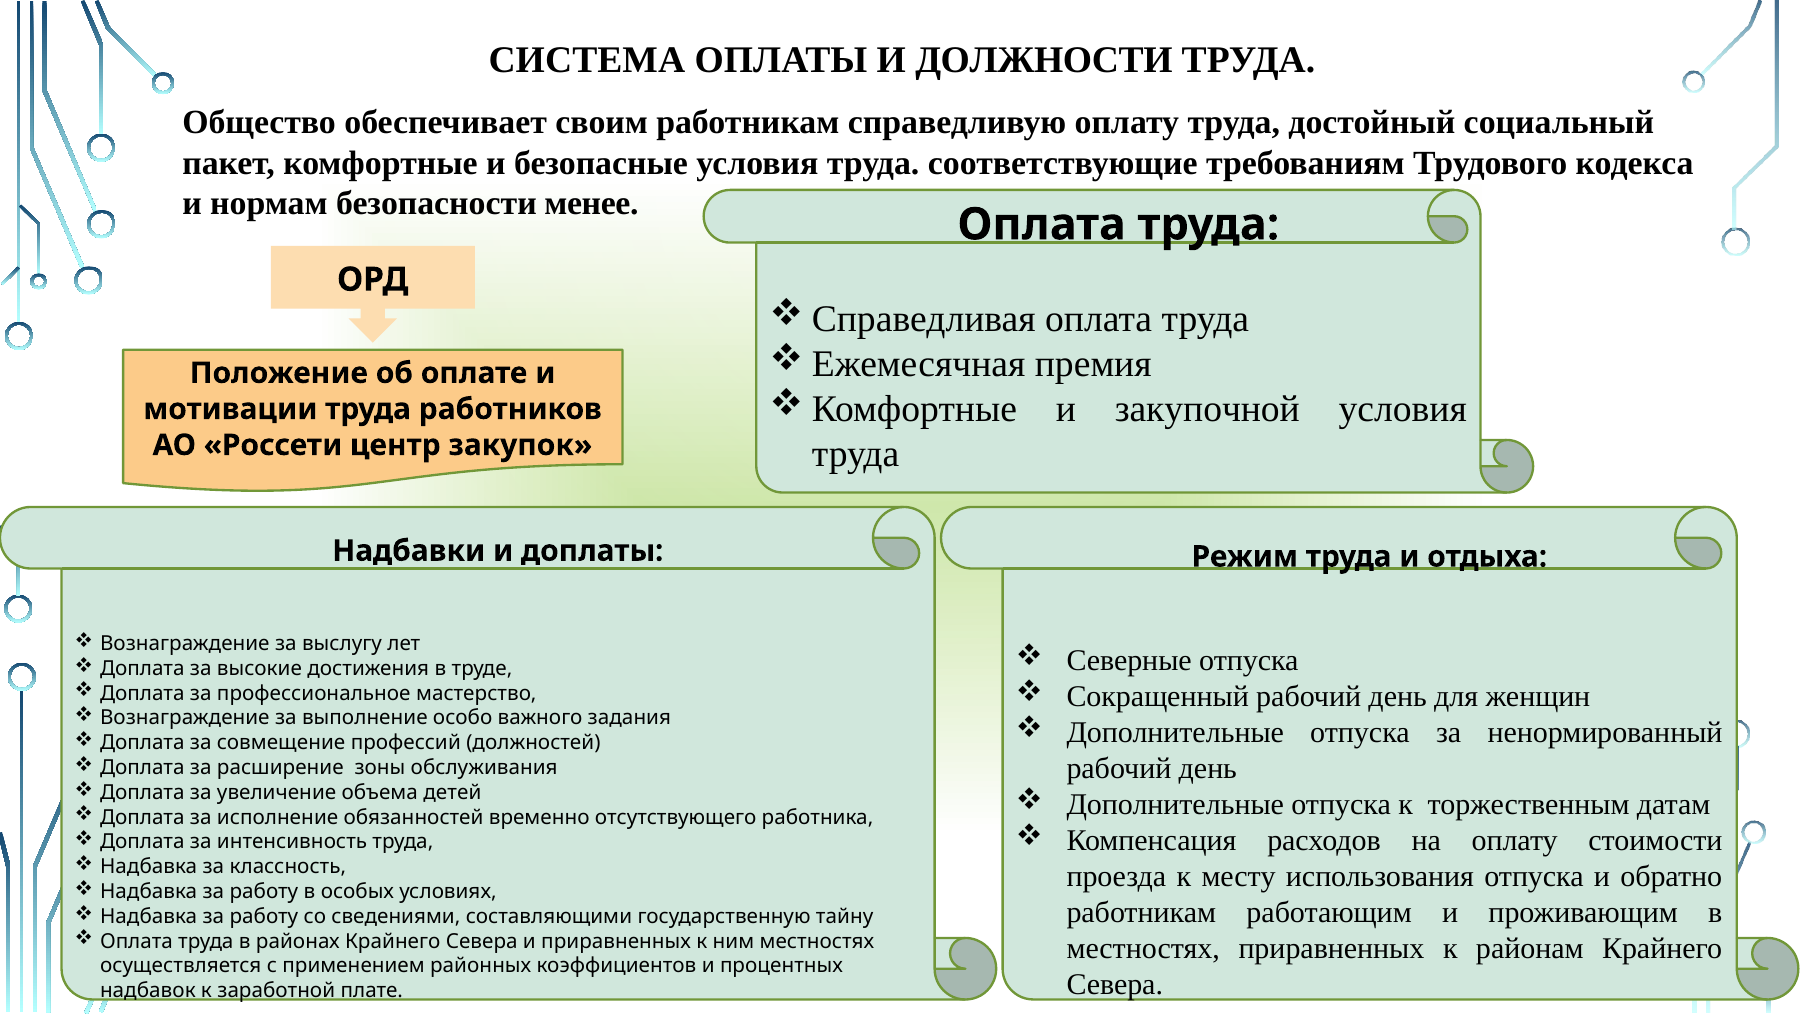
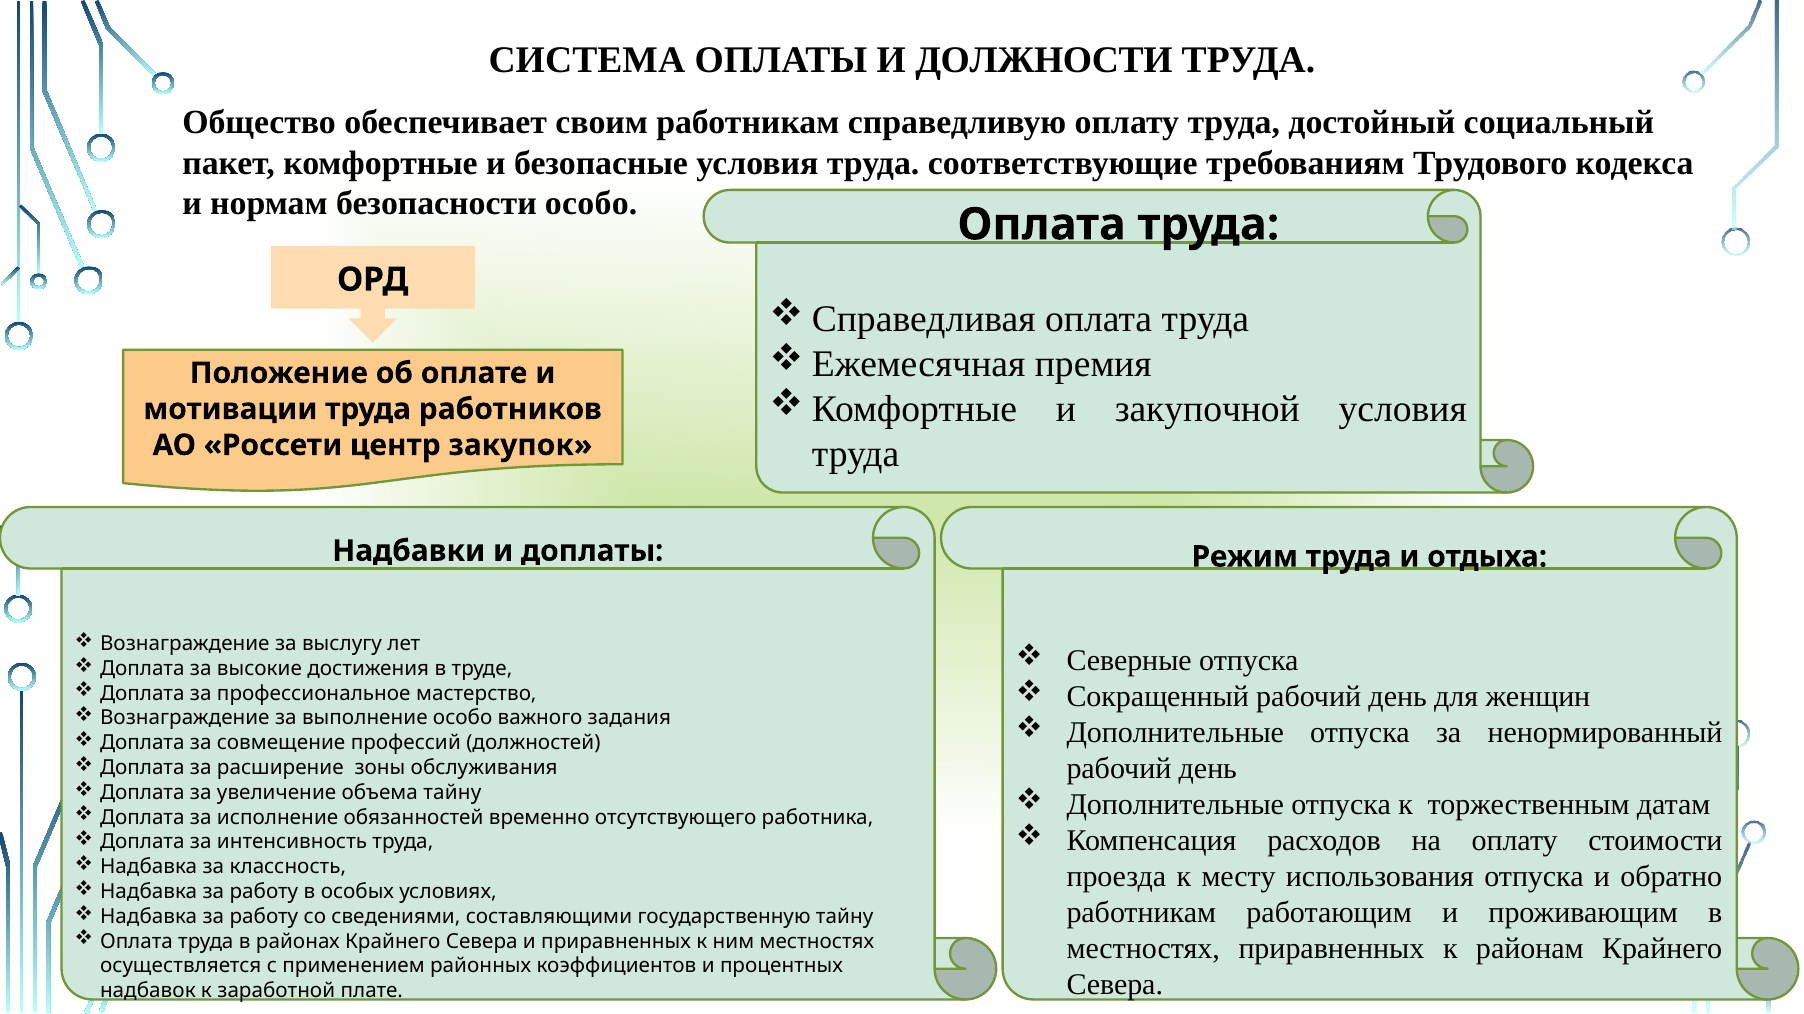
безопасности менее: менее -> особо
объема детей: детей -> тайну
